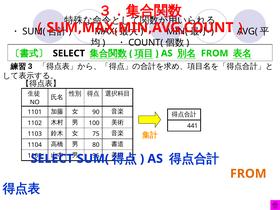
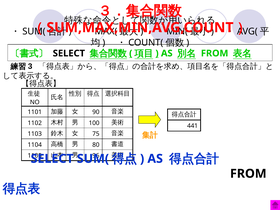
FROM at (248, 174) colour: orange -> black
